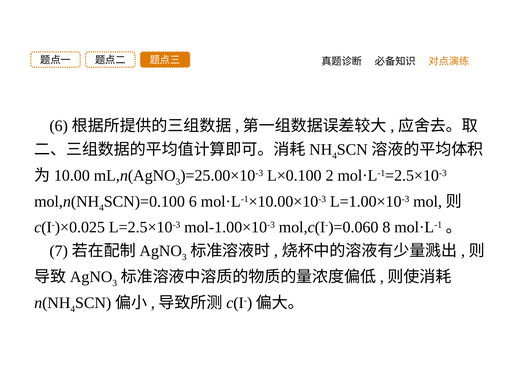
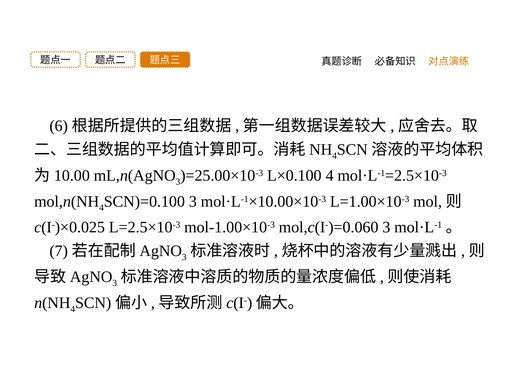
L×0.100 2: 2 -> 4
6 at (193, 202): 6 -> 3
mol,c(I-)=0.060 8: 8 -> 3
